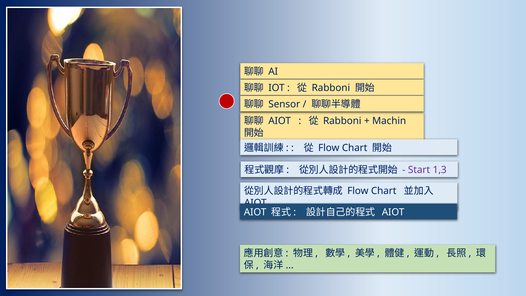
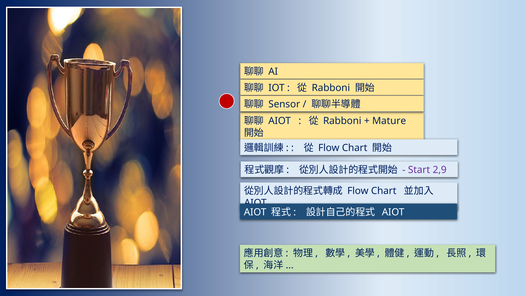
Machin: Machin -> Mature
1,3: 1,3 -> 2,9
